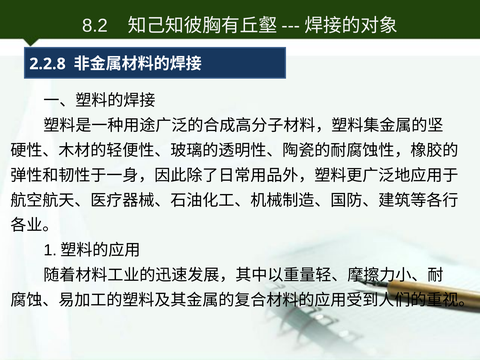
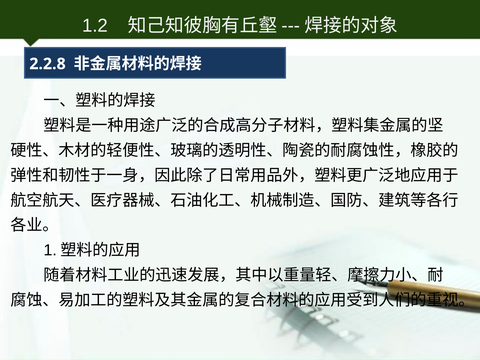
8.2: 8.2 -> 1.2
